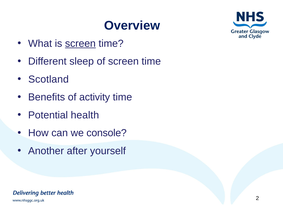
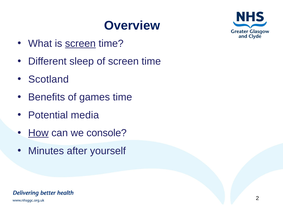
activity: activity -> games
health: health -> media
How underline: none -> present
Another: Another -> Minutes
